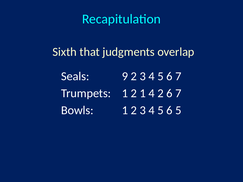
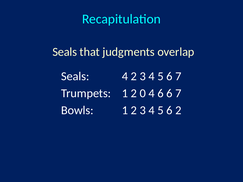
Sixth at (65, 52): Sixth -> Seals
Seals 9: 9 -> 4
2 1: 1 -> 0
4 2: 2 -> 6
6 5: 5 -> 2
